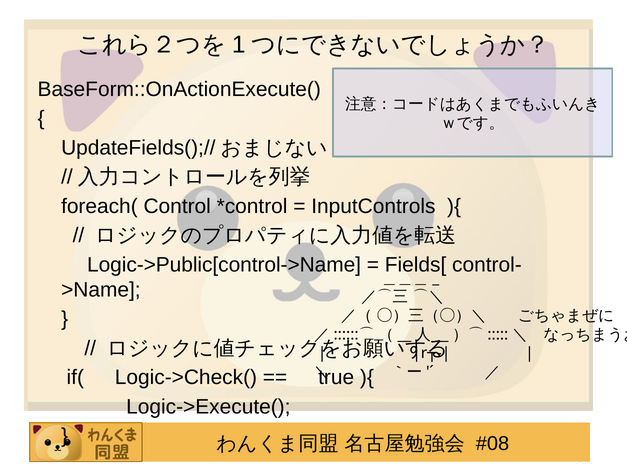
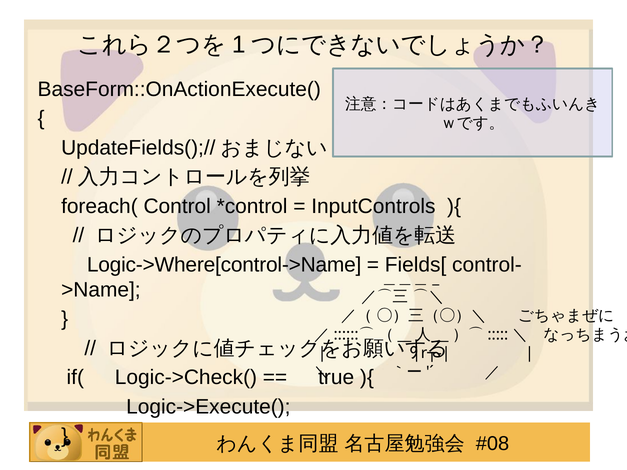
Logic->Public[control->Name: Logic->Public[control->Name -> Logic->Where[control->Name
